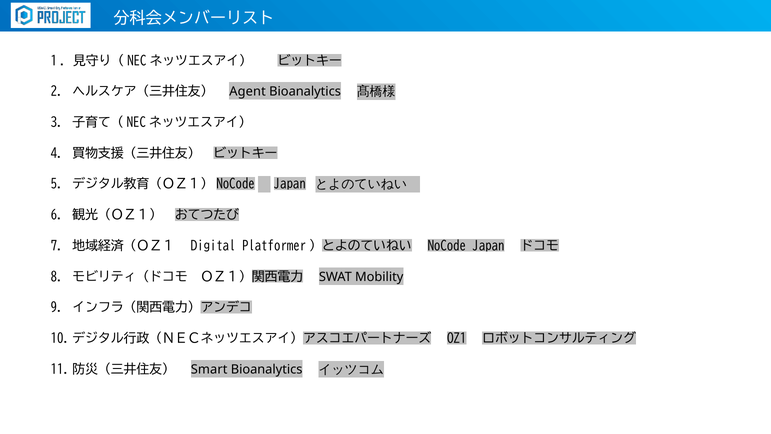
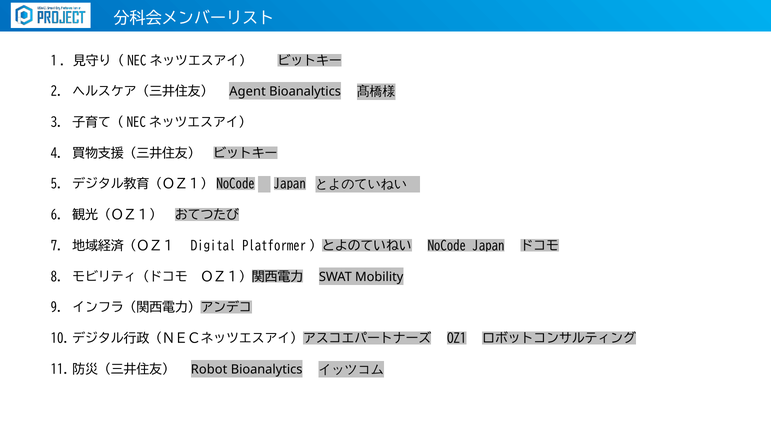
Smart: Smart -> Robot
